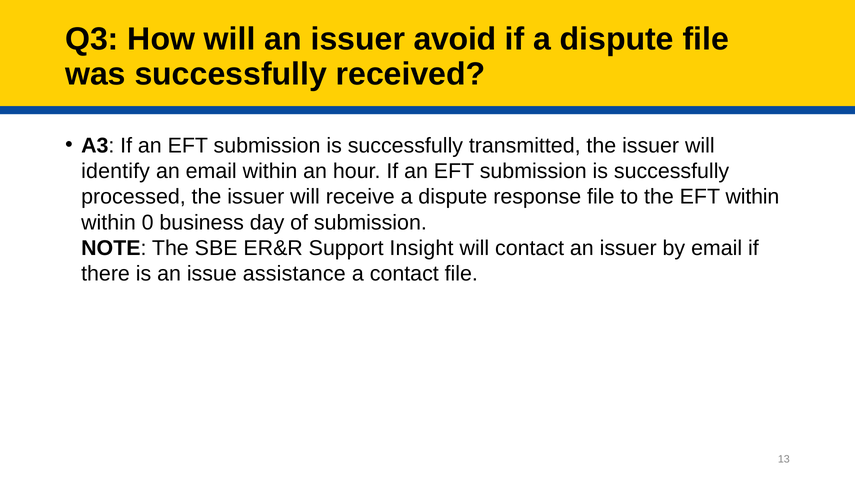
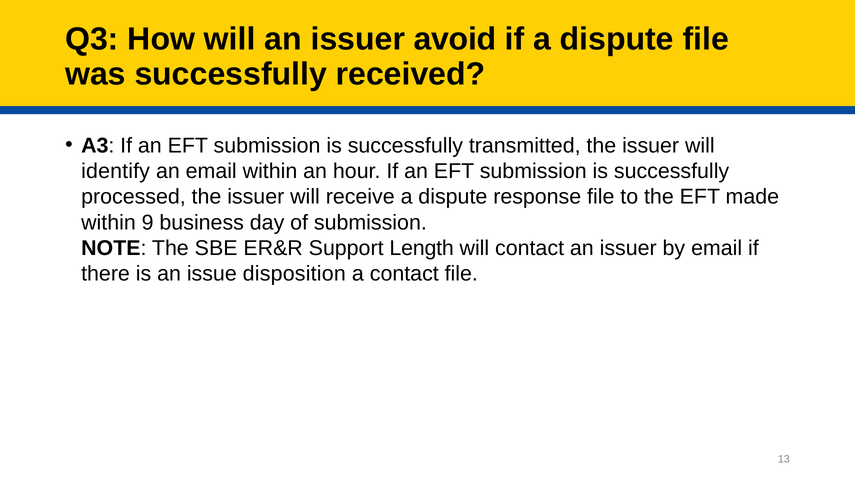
EFT within: within -> made
0: 0 -> 9
Insight: Insight -> Length
assistance: assistance -> disposition
